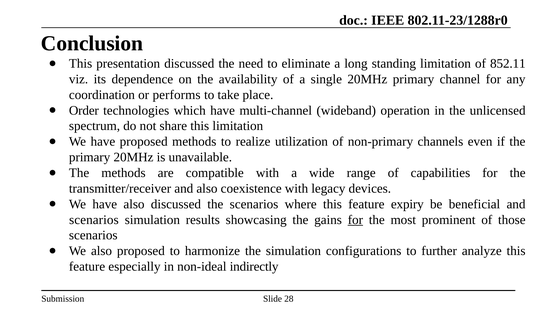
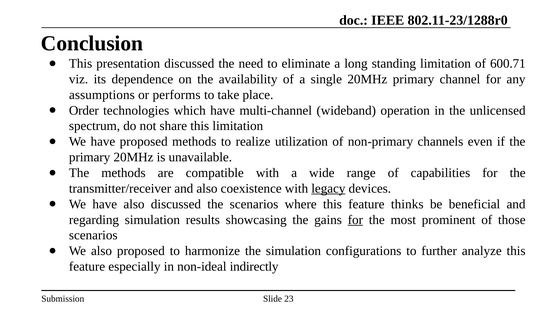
852.11: 852.11 -> 600.71
coordination: coordination -> assumptions
legacy underline: none -> present
expiry: expiry -> thinks
scenarios at (94, 220): scenarios -> regarding
28: 28 -> 23
